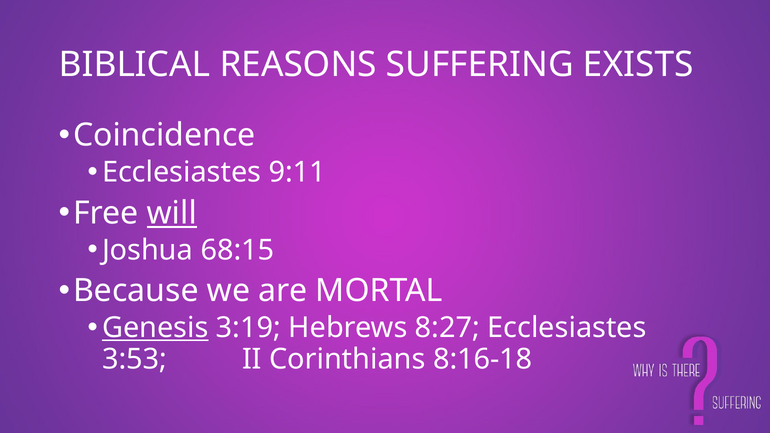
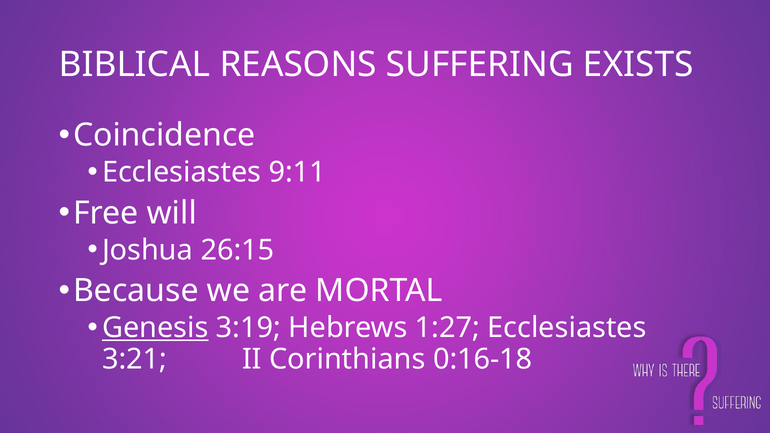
will underline: present -> none
68:15: 68:15 -> 26:15
8:27: 8:27 -> 1:27
3:53: 3:53 -> 3:21
8:16-18: 8:16-18 -> 0:16-18
